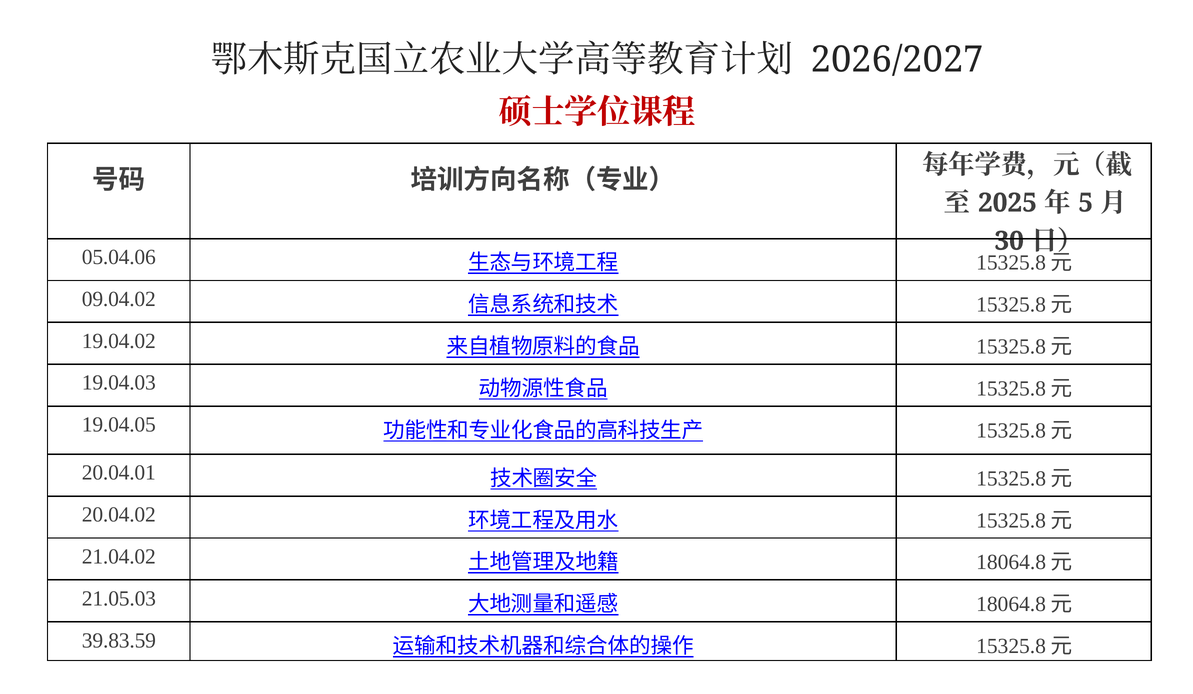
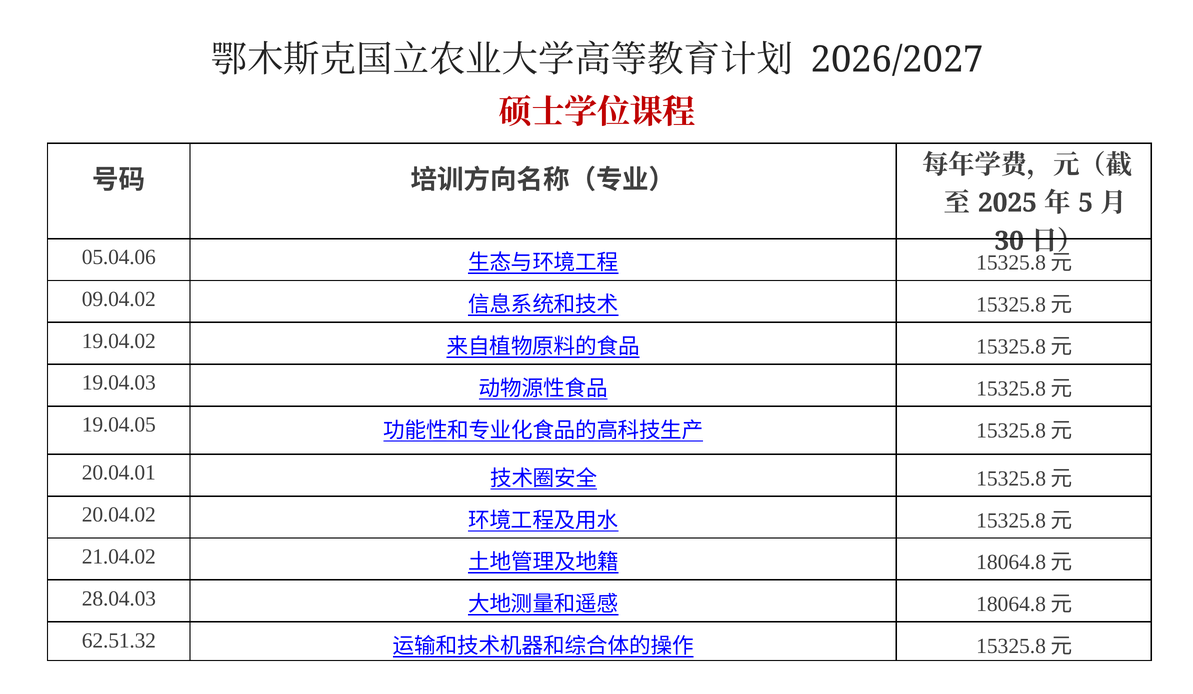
21.05.03: 21.05.03 -> 28.04.03
39.83.59: 39.83.59 -> 62.51.32
